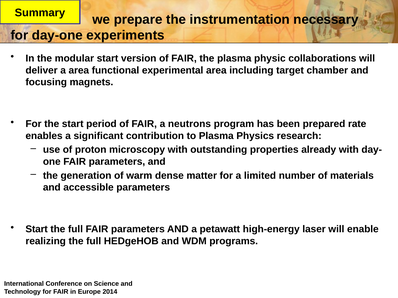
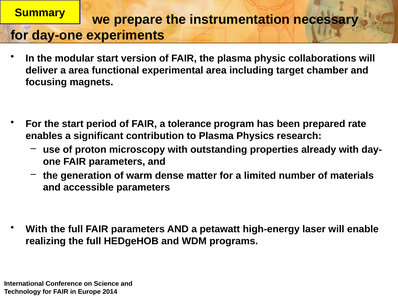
neutrons: neutrons -> tolerance
Start at (37, 230): Start -> With
